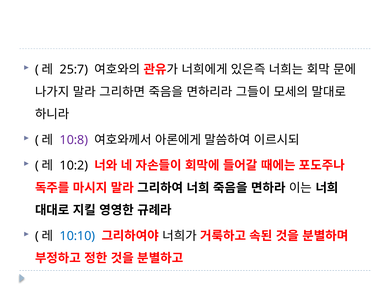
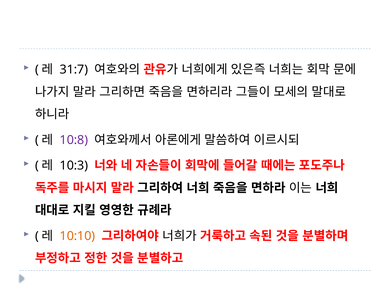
25:7: 25:7 -> 31:7
10:2: 10:2 -> 10:3
10:10 colour: blue -> orange
